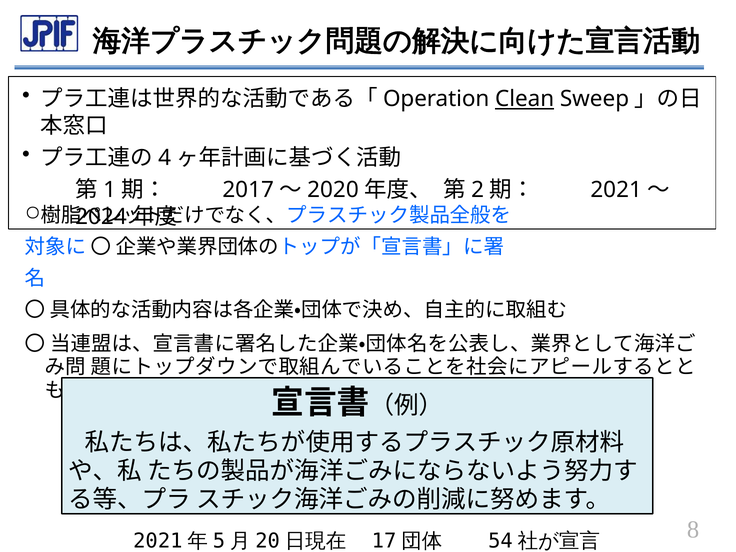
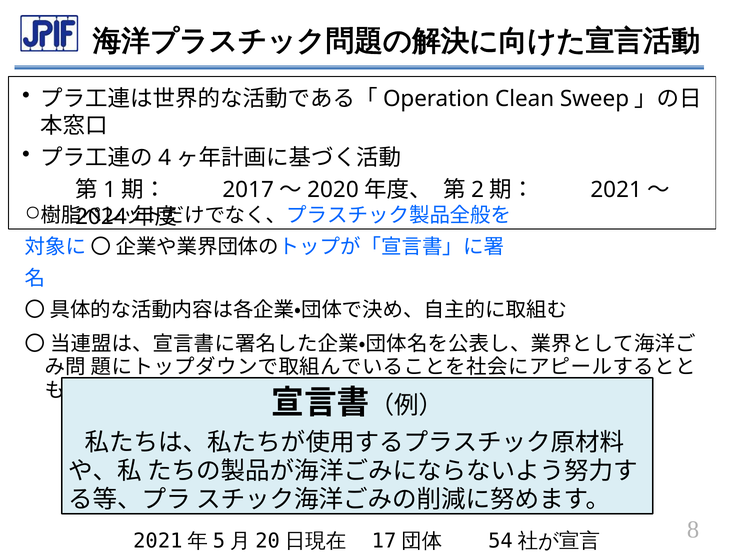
Clean underline: present -> none
